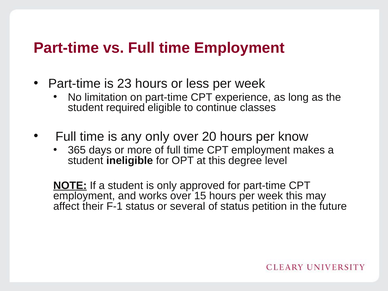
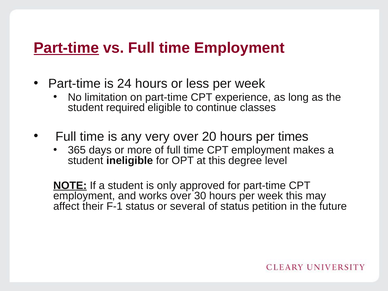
Part-time at (66, 48) underline: none -> present
23: 23 -> 24
any only: only -> very
know: know -> times
15: 15 -> 30
